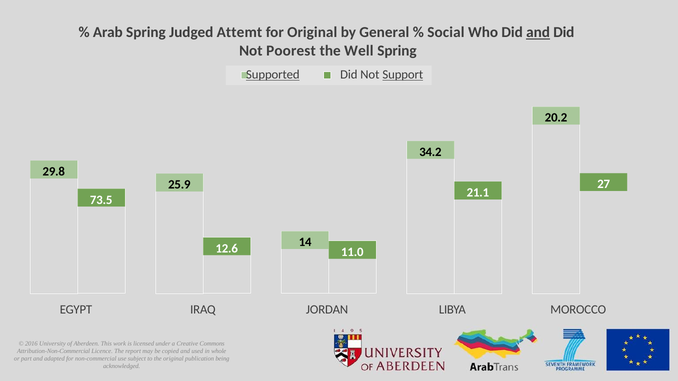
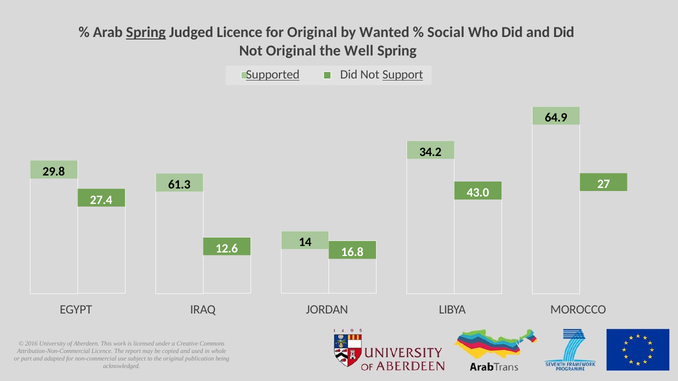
Spring at (146, 32) underline: none -> present
Judged Attemt: Attemt -> Licence
General: General -> Wanted
and at (538, 32) underline: present -> none
Not Poorest: Poorest -> Original
20.2: 20.2 -> 64.9
25.9: 25.9 -> 61.3
21.1: 21.1 -> 43.0
73.5: 73.5 -> 27.4
11.0: 11.0 -> 16.8
